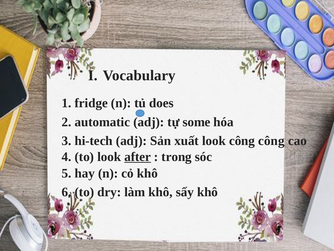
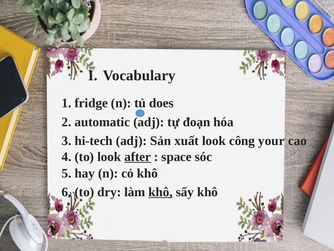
some: some -> đoạn
công công: công -> your
trong: trong -> space
khô at (161, 192) underline: none -> present
